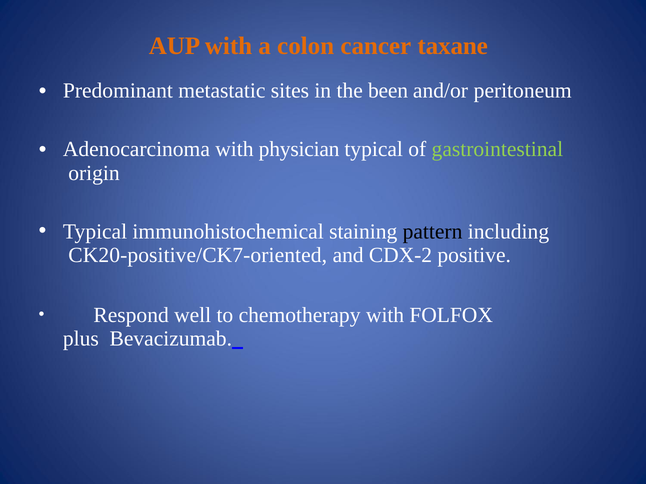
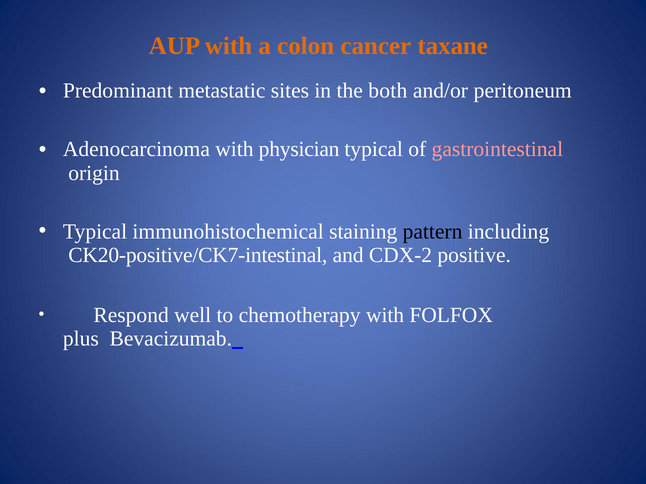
been: been -> both
gastrointestinal colour: light green -> pink
CK20-positive/CK7-oriented: CK20-positive/CK7-oriented -> CK20-positive/CK7-intestinal
